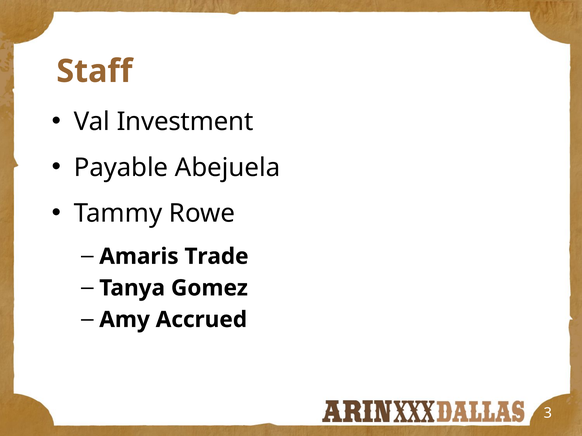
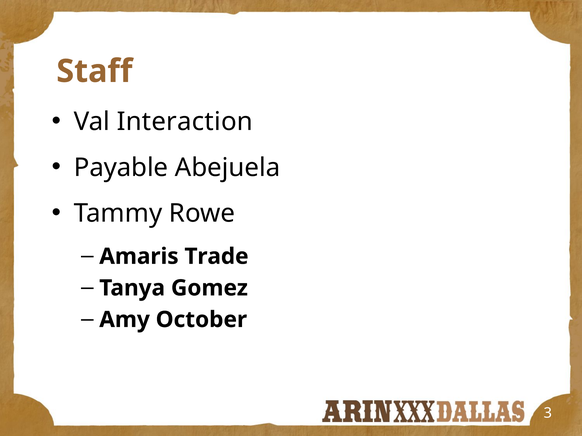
Investment: Investment -> Interaction
Accrued: Accrued -> October
